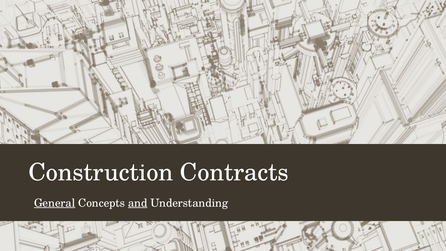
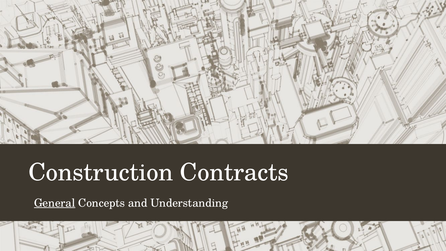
and underline: present -> none
